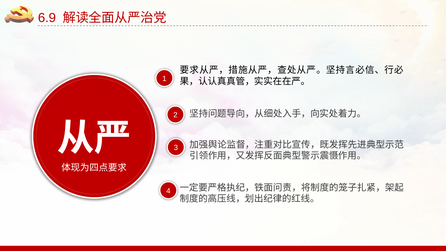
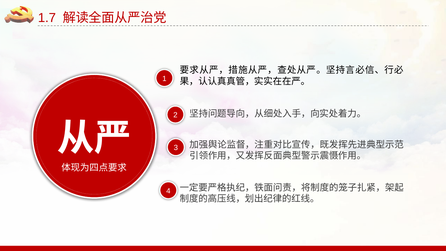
6.9: 6.9 -> 1.7
